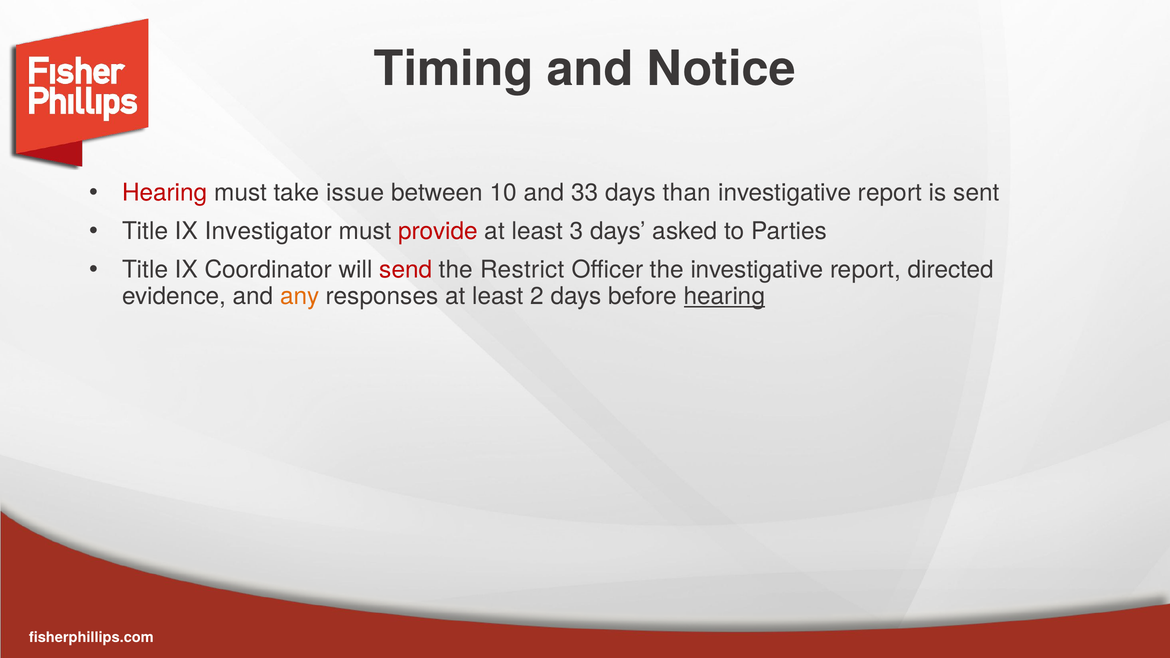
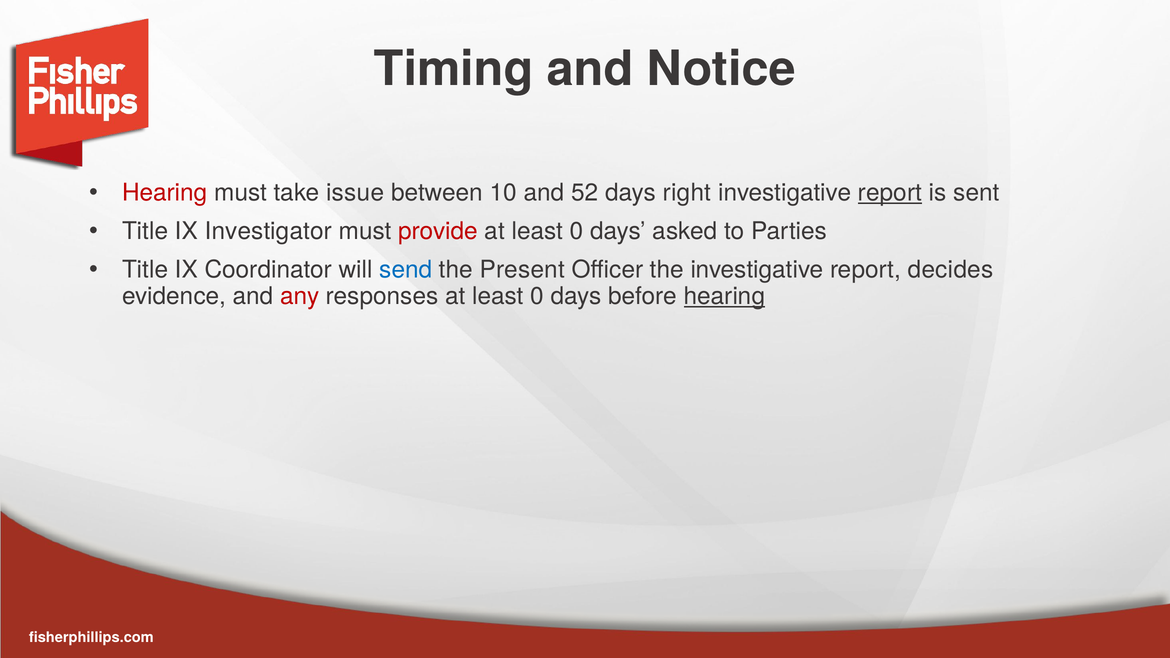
33: 33 -> 52
than: than -> right
report at (890, 193) underline: none -> present
3 at (577, 231): 3 -> 0
send colour: red -> blue
Restrict: Restrict -> Present
directed: directed -> decides
any colour: orange -> red
responses at least 2: 2 -> 0
